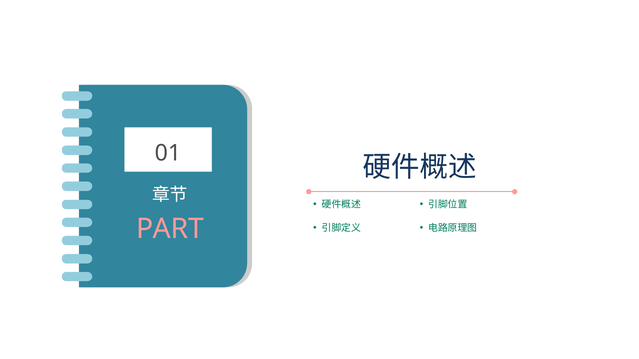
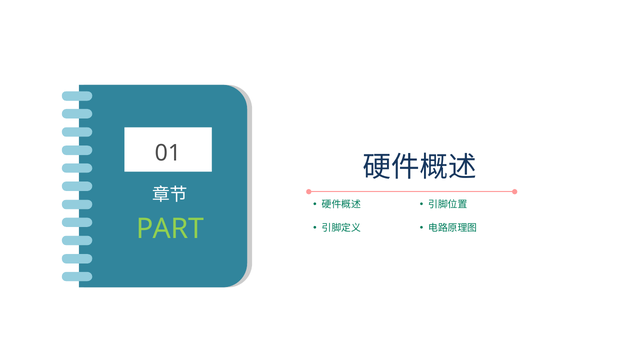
PART colour: pink -> light green
